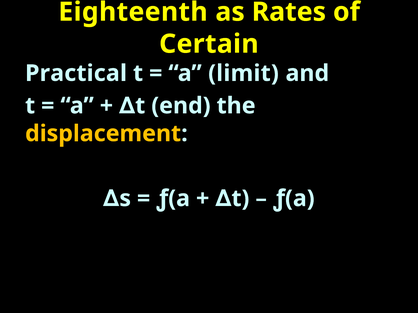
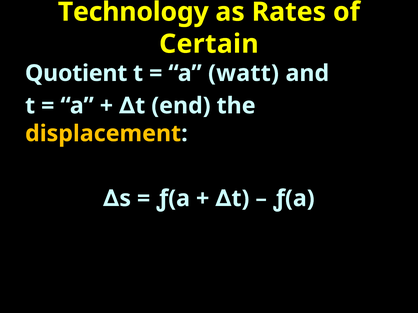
Eighteenth: Eighteenth -> Technology
Practical: Practical -> Quotient
limit: limit -> watt
